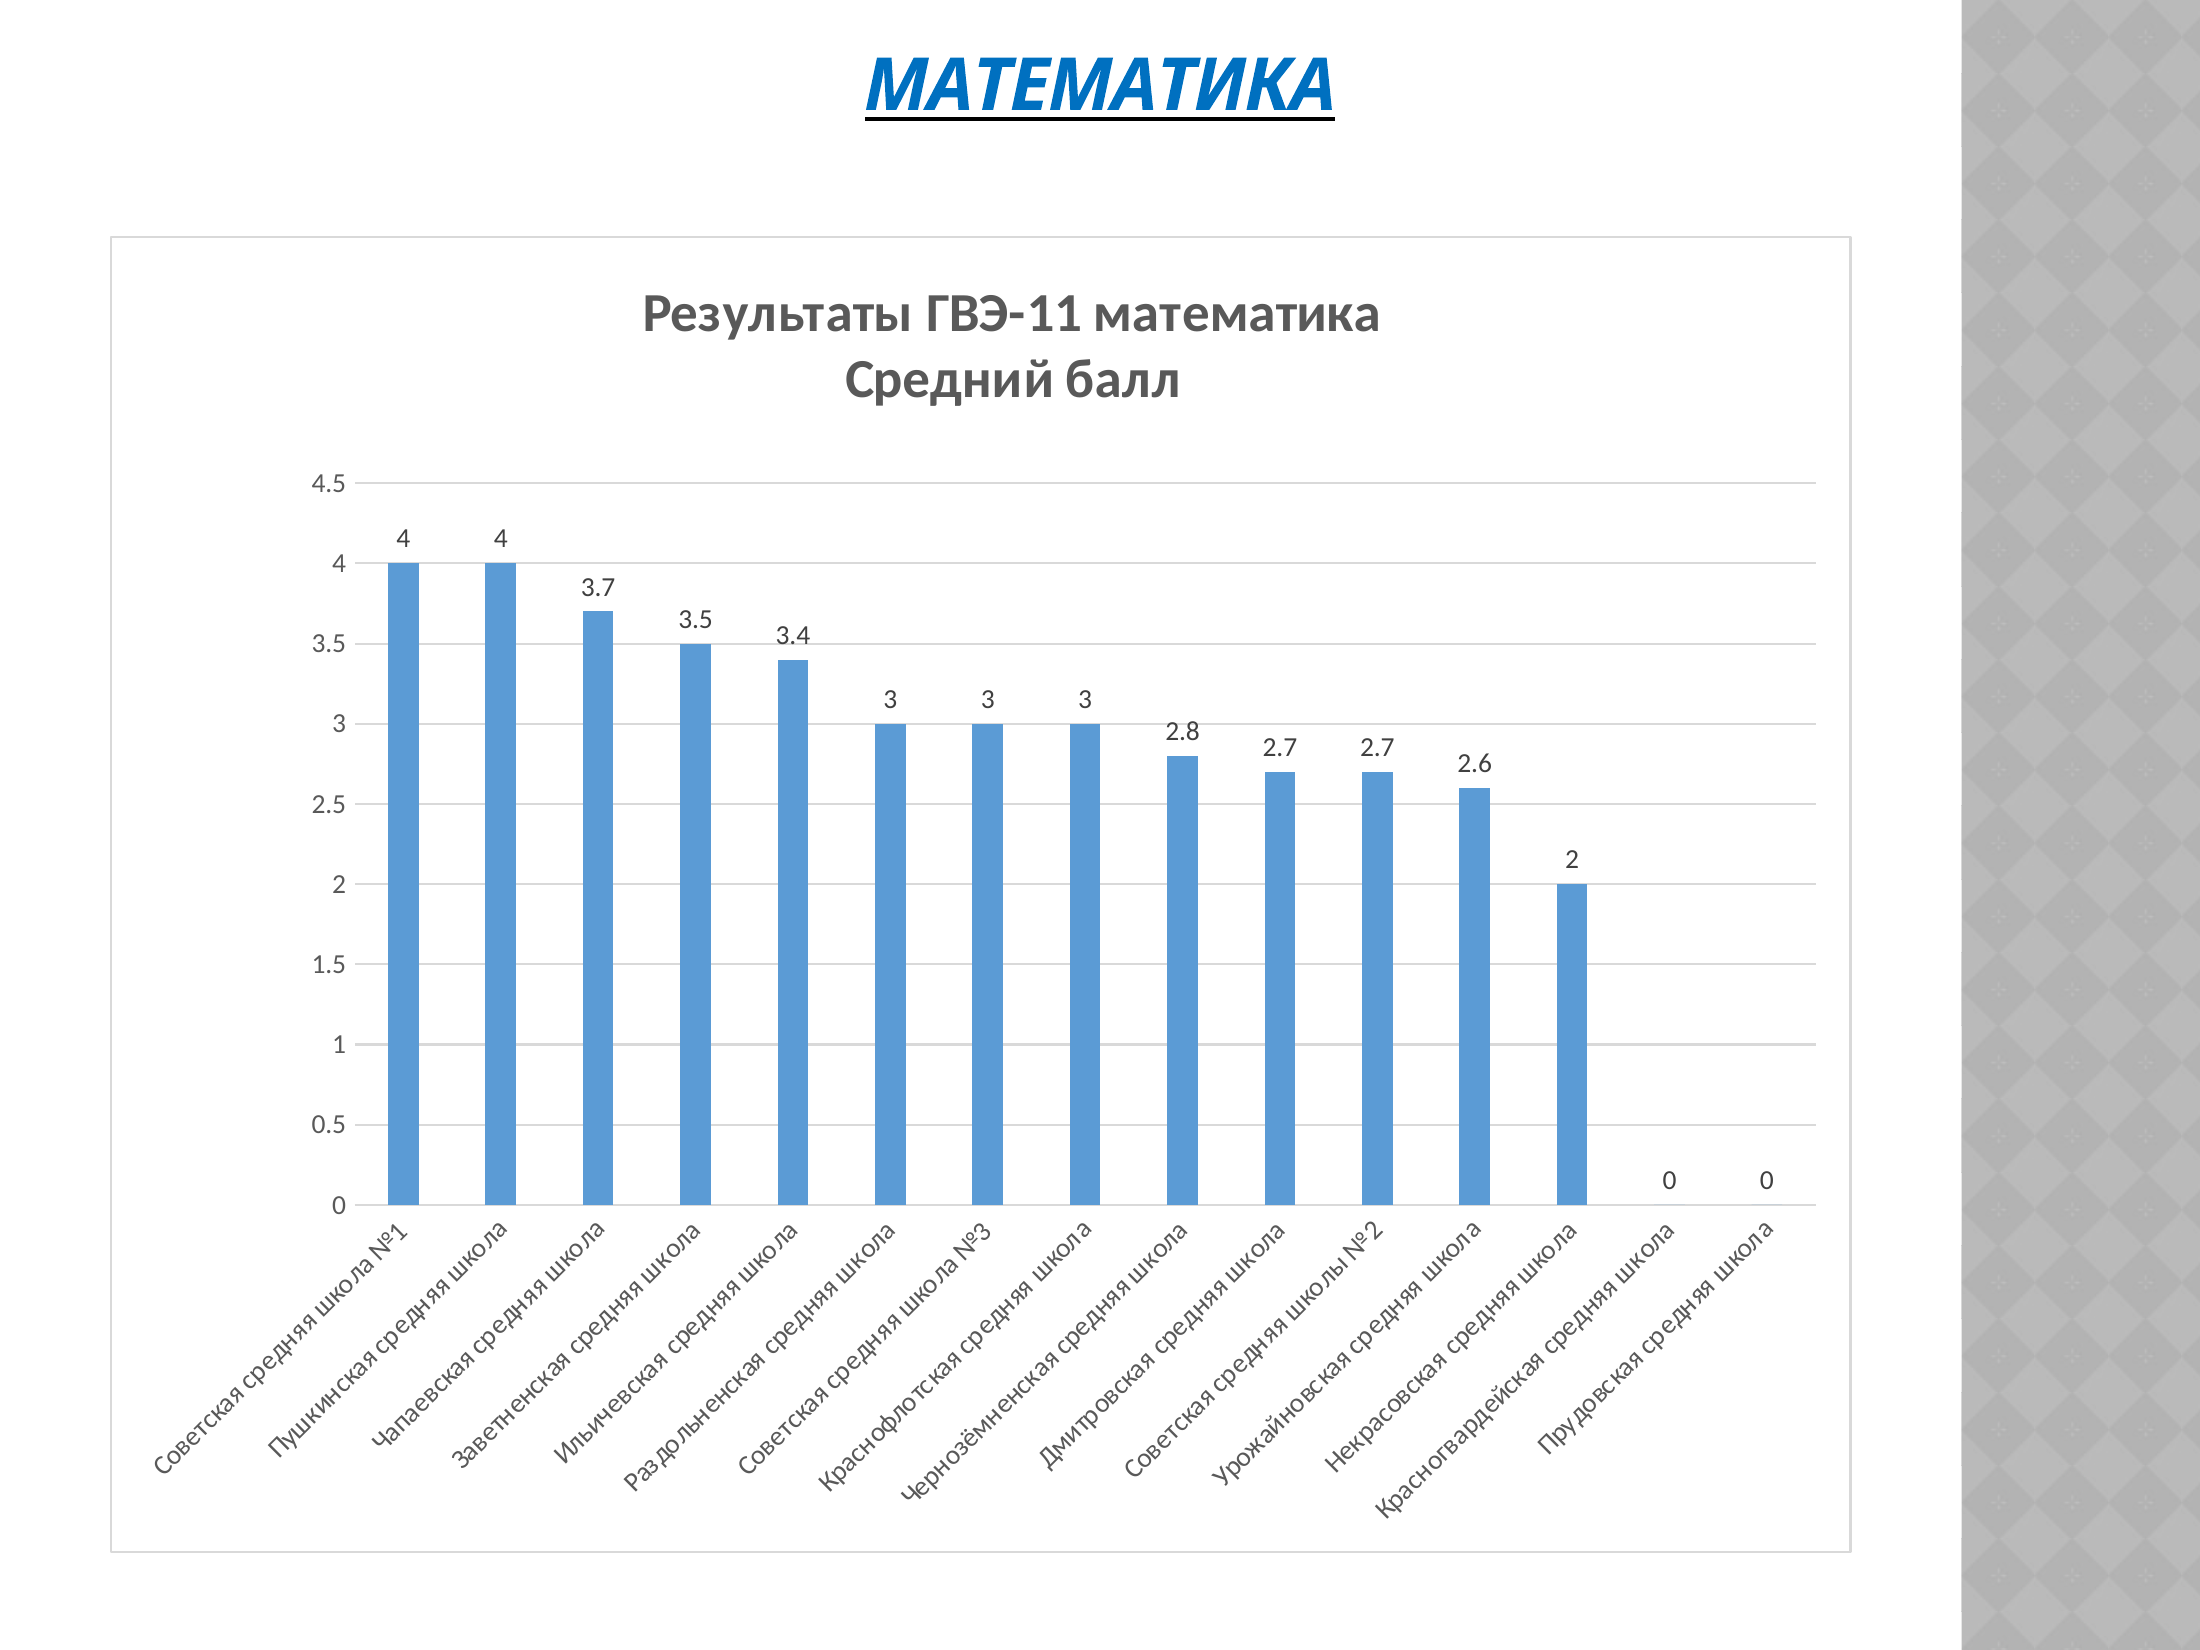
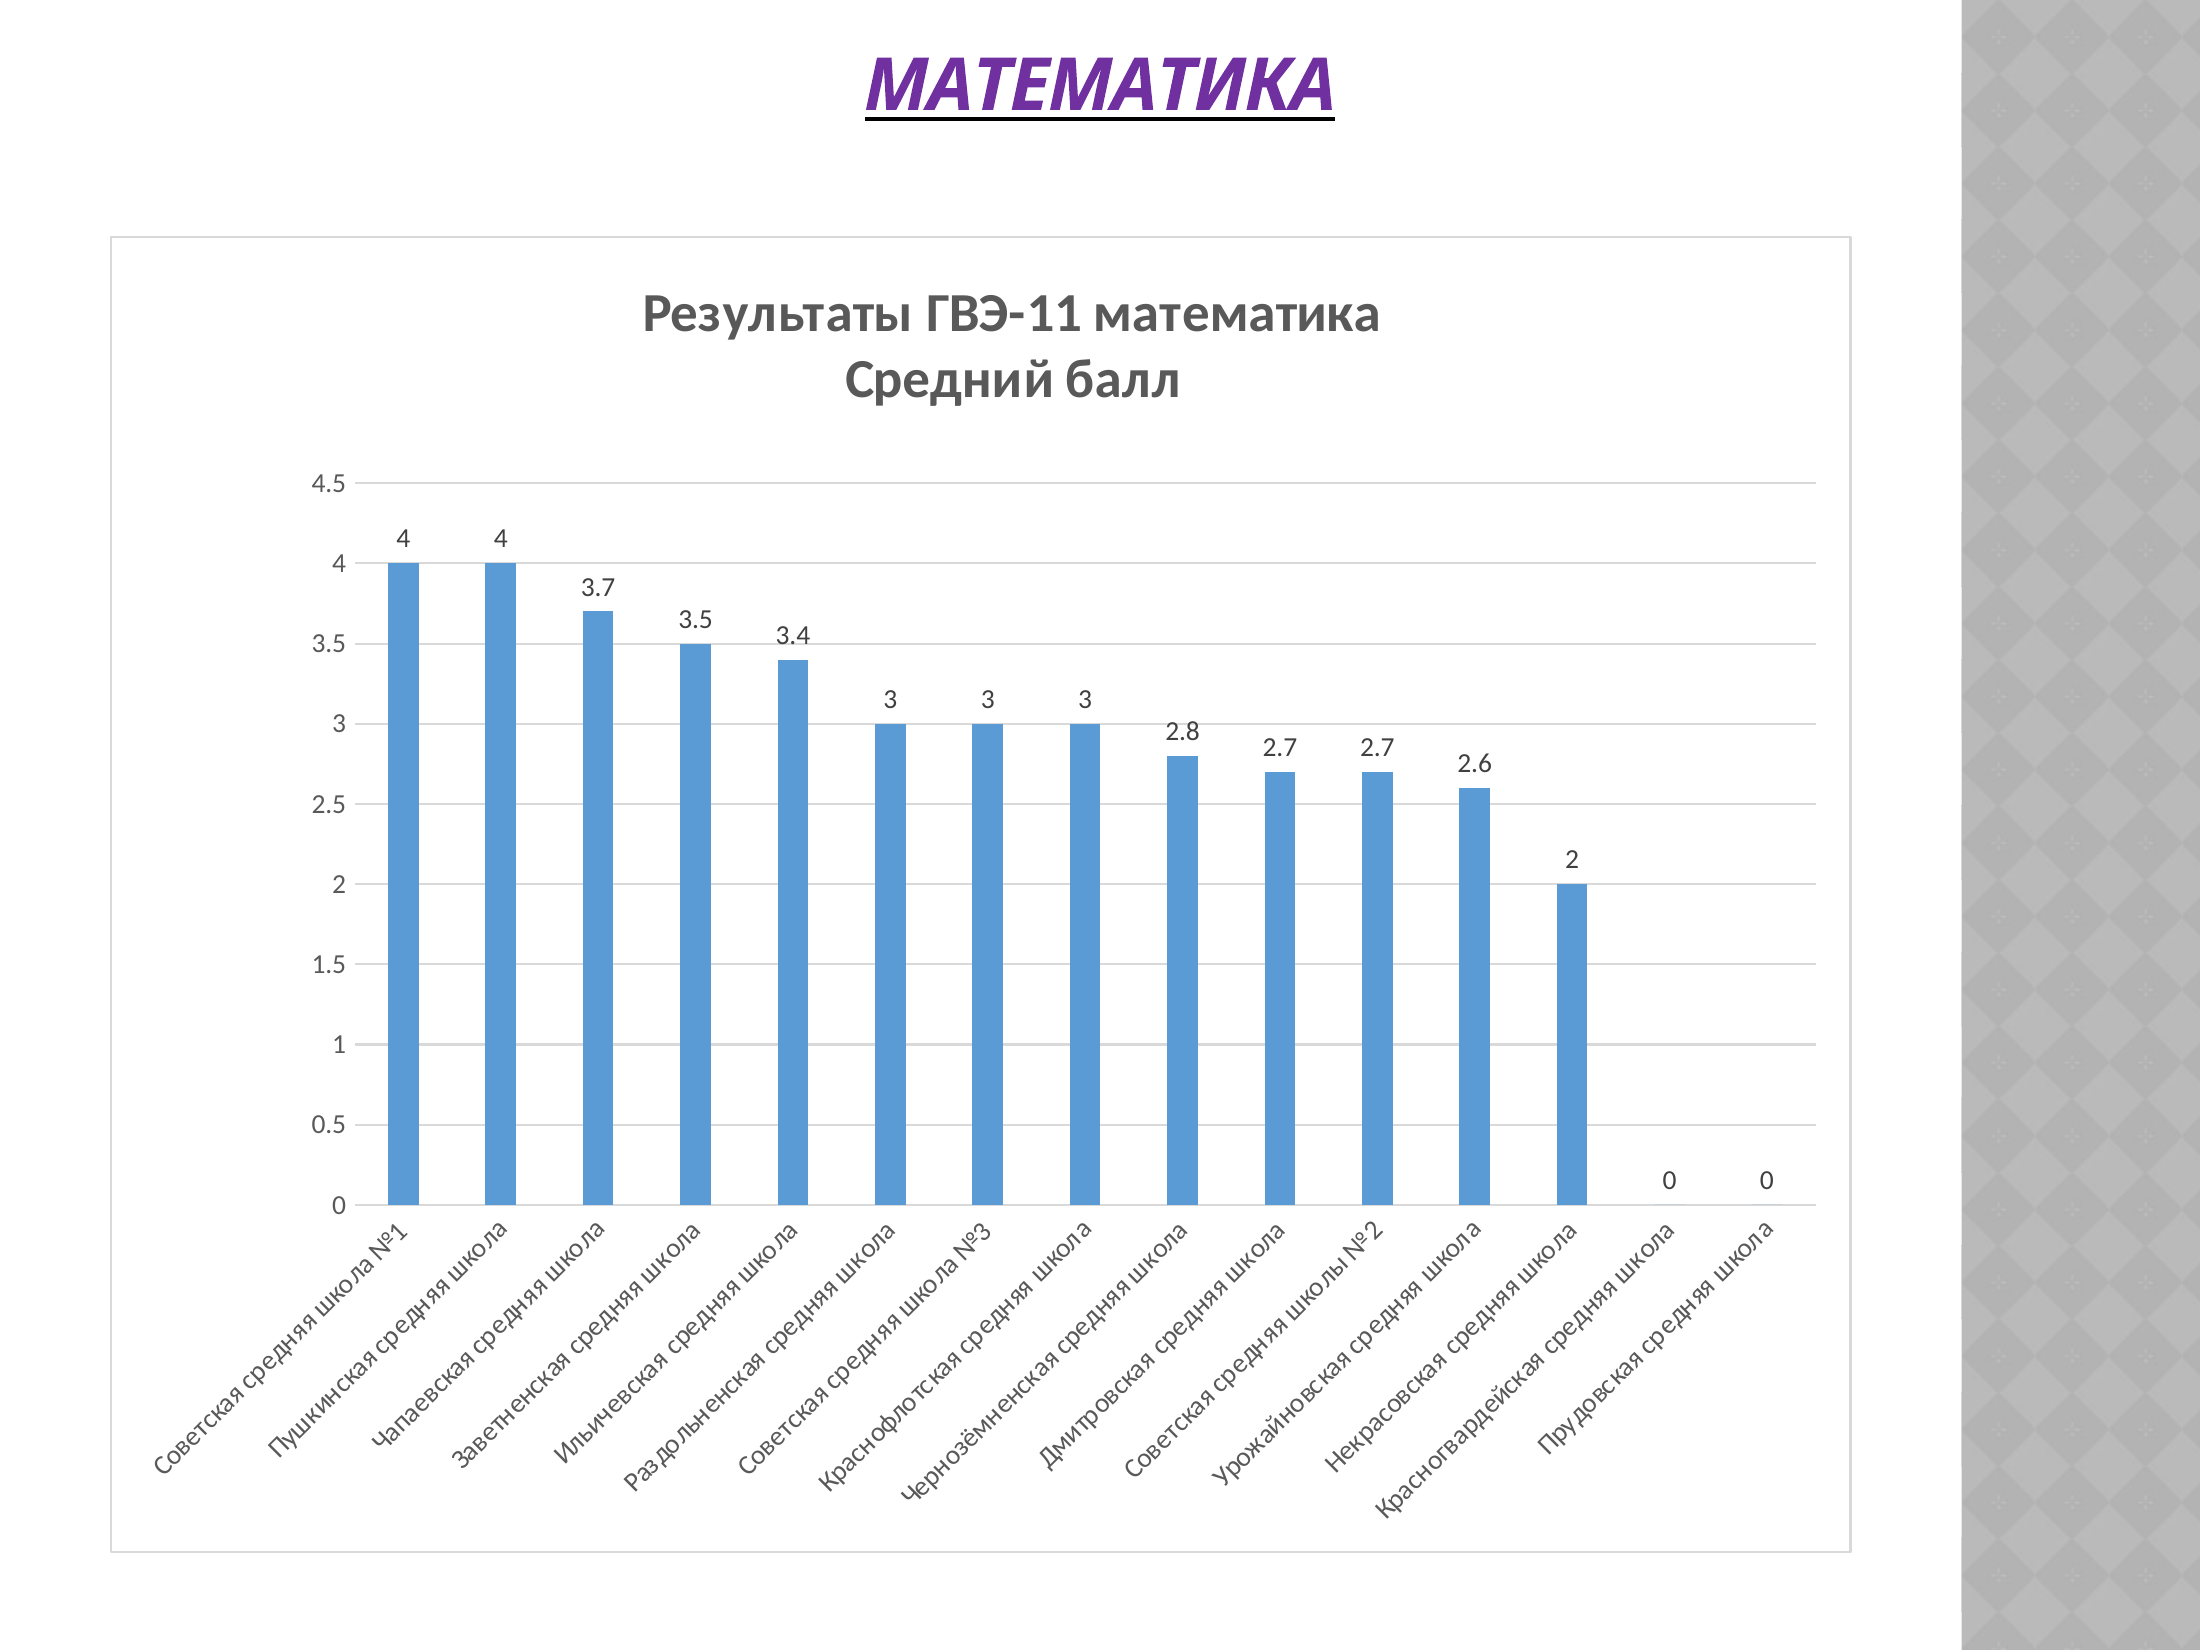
МАТЕМАТИКА at (1100, 86) colour: blue -> purple
